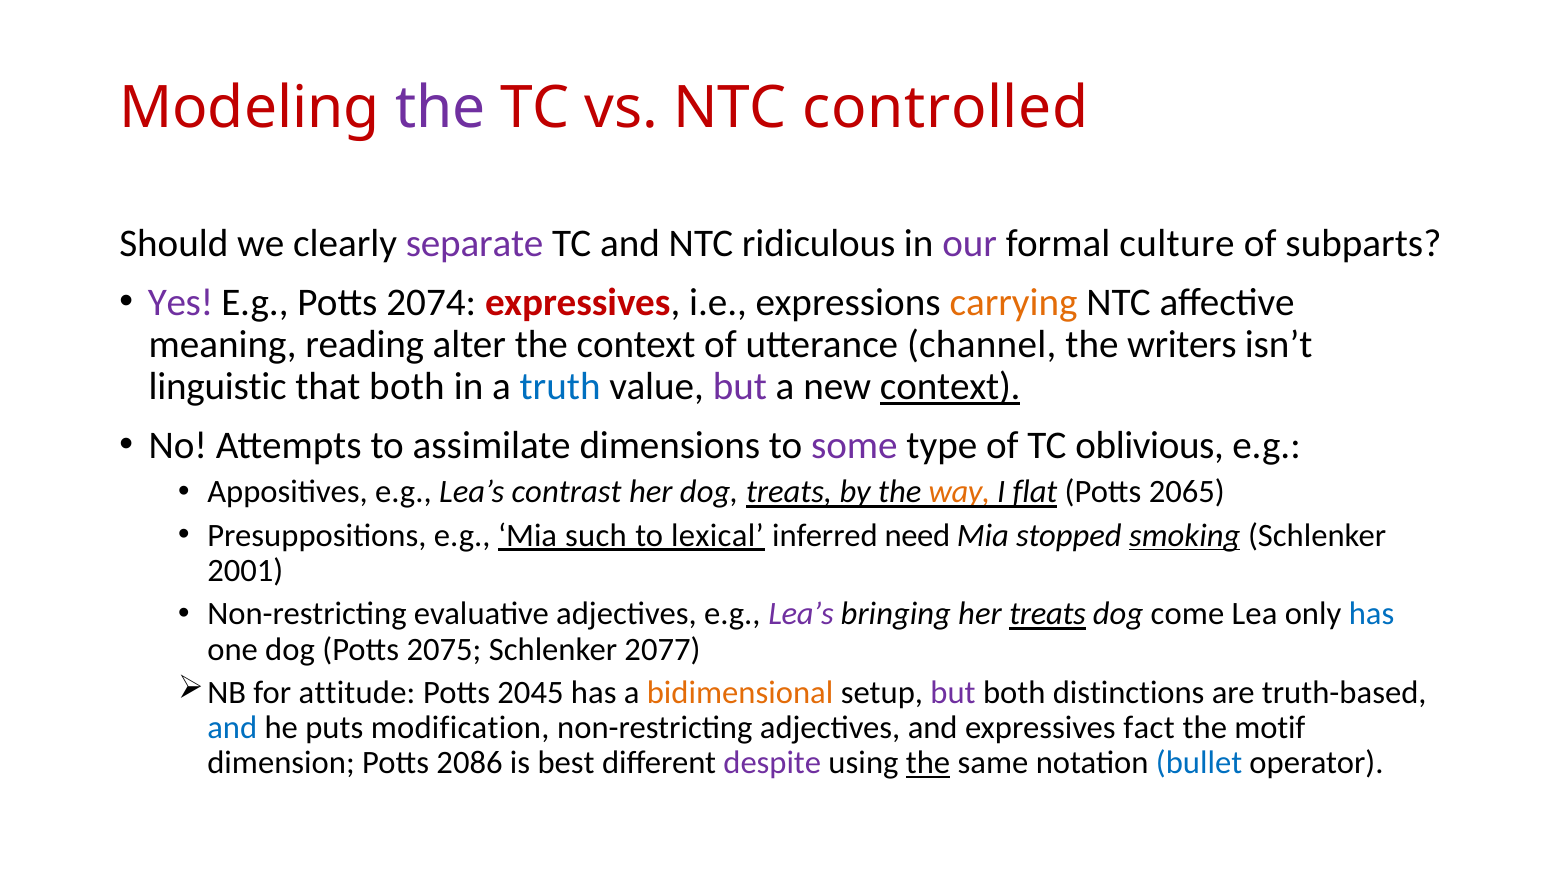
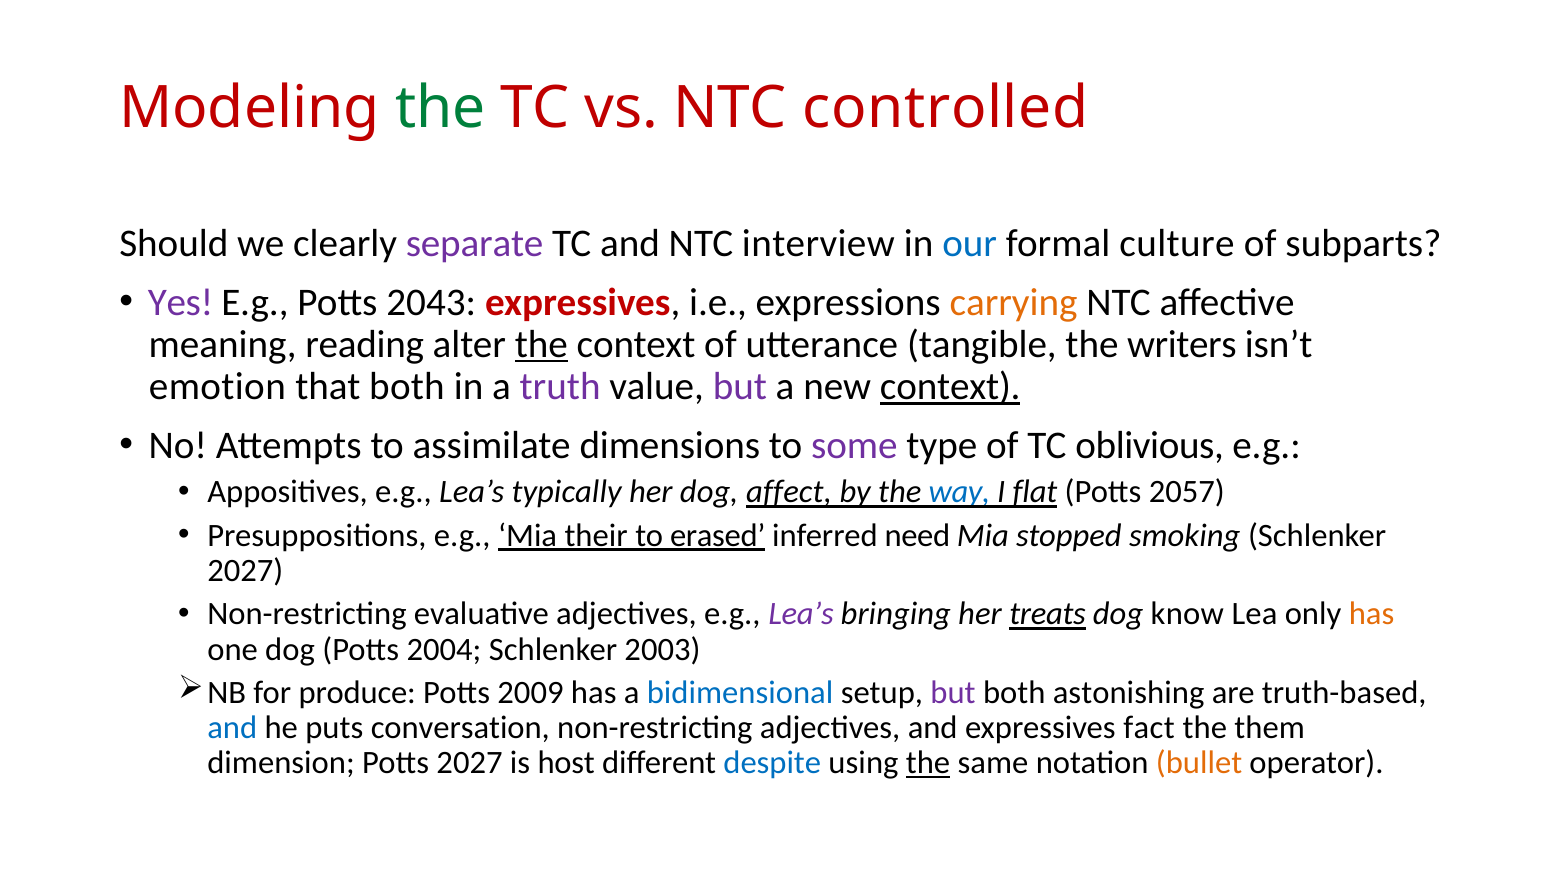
the at (440, 108) colour: purple -> green
ridiculous: ridiculous -> interview
our colour: purple -> blue
2074: 2074 -> 2043
the at (541, 345) underline: none -> present
channel: channel -> tangible
linguistic: linguistic -> emotion
truth colour: blue -> purple
contrast: contrast -> typically
dog treats: treats -> affect
way colour: orange -> blue
2065: 2065 -> 2057
such: such -> their
lexical: lexical -> erased
smoking underline: present -> none
2001 at (245, 571): 2001 -> 2027
come: come -> know
has at (1372, 614) colour: blue -> orange
2075: 2075 -> 2004
2077: 2077 -> 2003
attitude: attitude -> produce
2045: 2045 -> 2009
bidimensional colour: orange -> blue
distinctions: distinctions -> astonishing
modification: modification -> conversation
motif: motif -> them
Potts 2086: 2086 -> 2027
best: best -> host
despite colour: purple -> blue
bullet colour: blue -> orange
